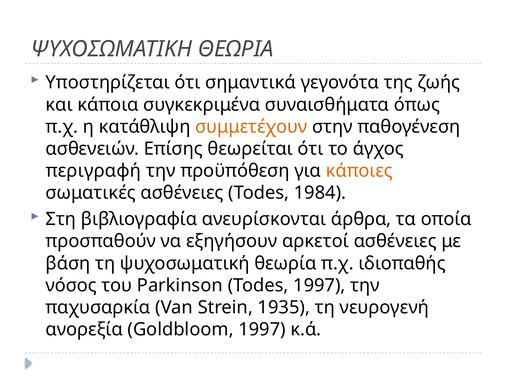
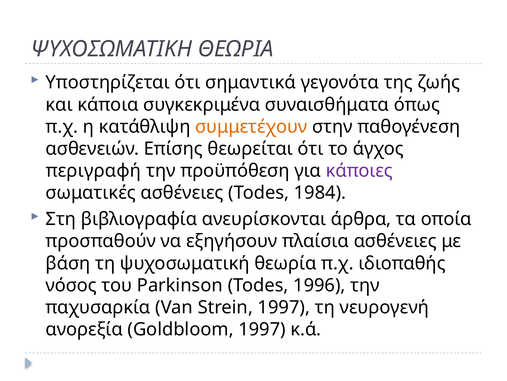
κάποιες colour: orange -> purple
αρκετοί: αρκετοί -> πλαίσια
Todes 1997: 1997 -> 1996
Strein 1935: 1935 -> 1997
